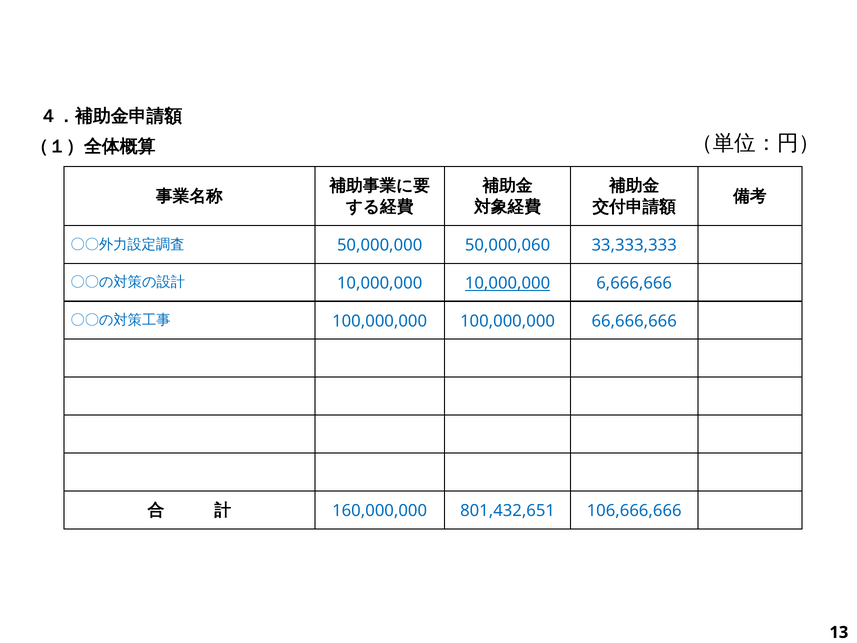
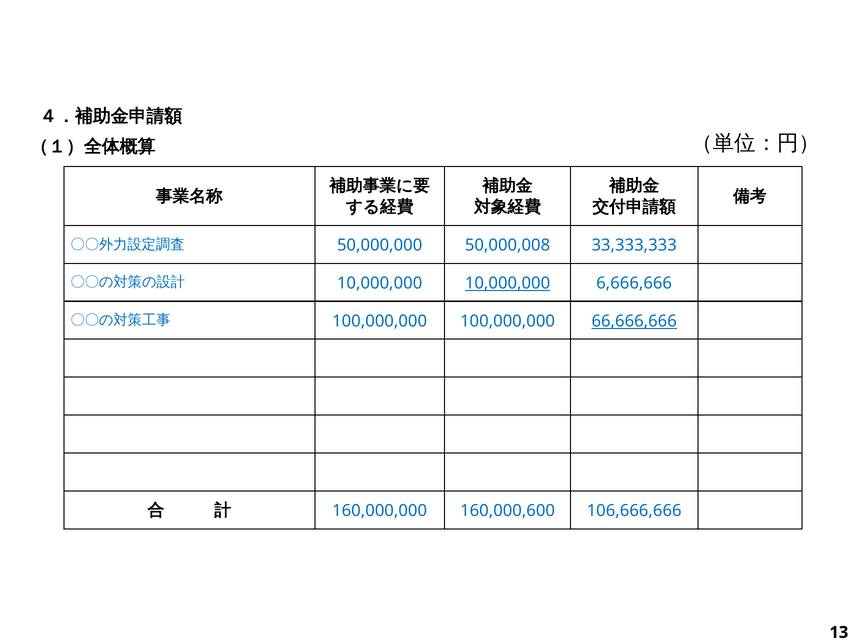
50,000,060: 50,000,060 -> 50,000,008
66,666,666 underline: none -> present
801,432,651: 801,432,651 -> 160,000,600
